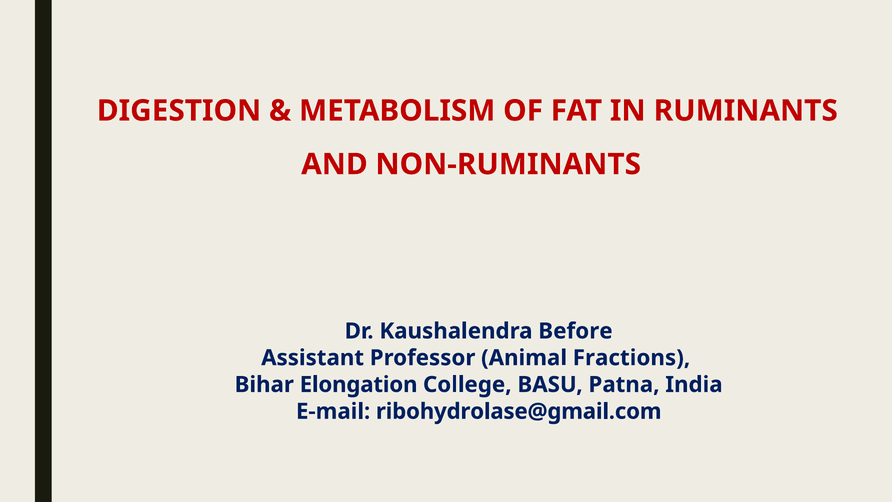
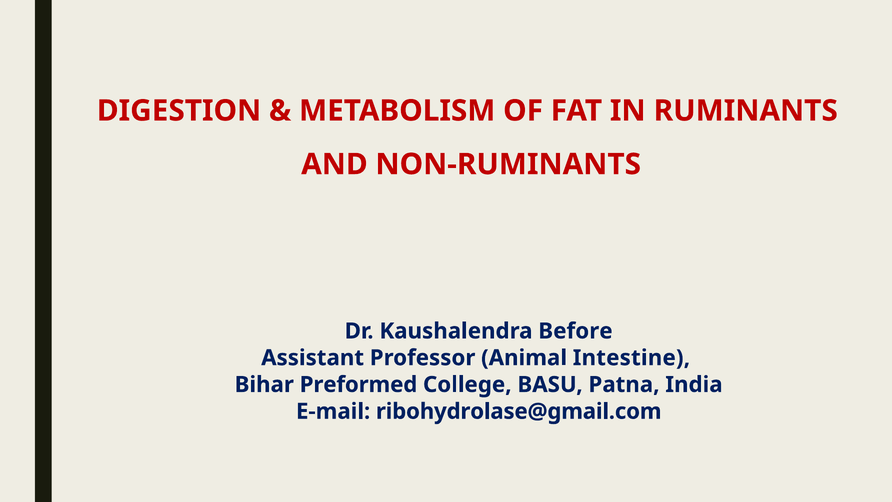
Fractions: Fractions -> Intestine
Elongation: Elongation -> Preformed
